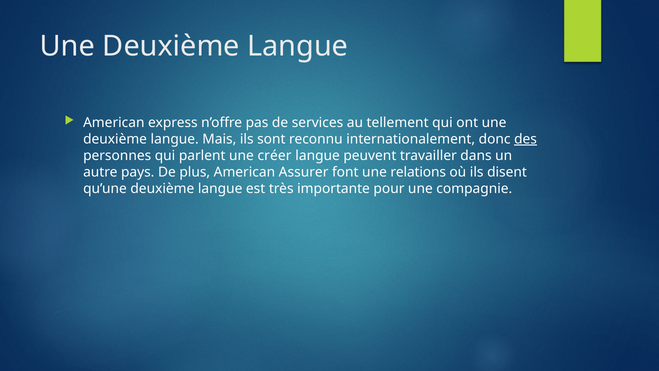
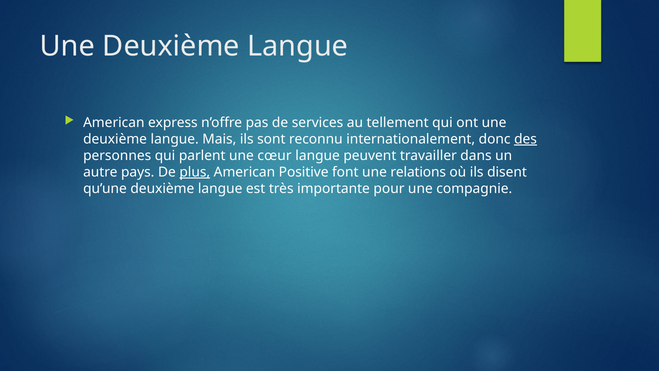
créer: créer -> cœur
plus underline: none -> present
Assurer: Assurer -> Positive
